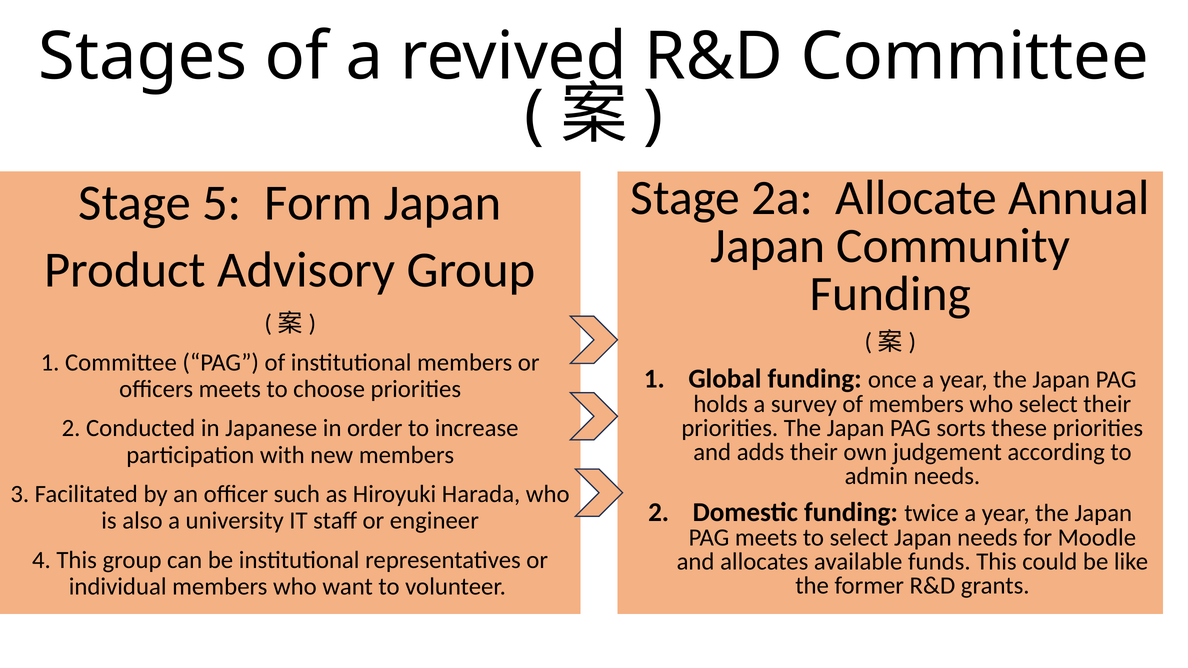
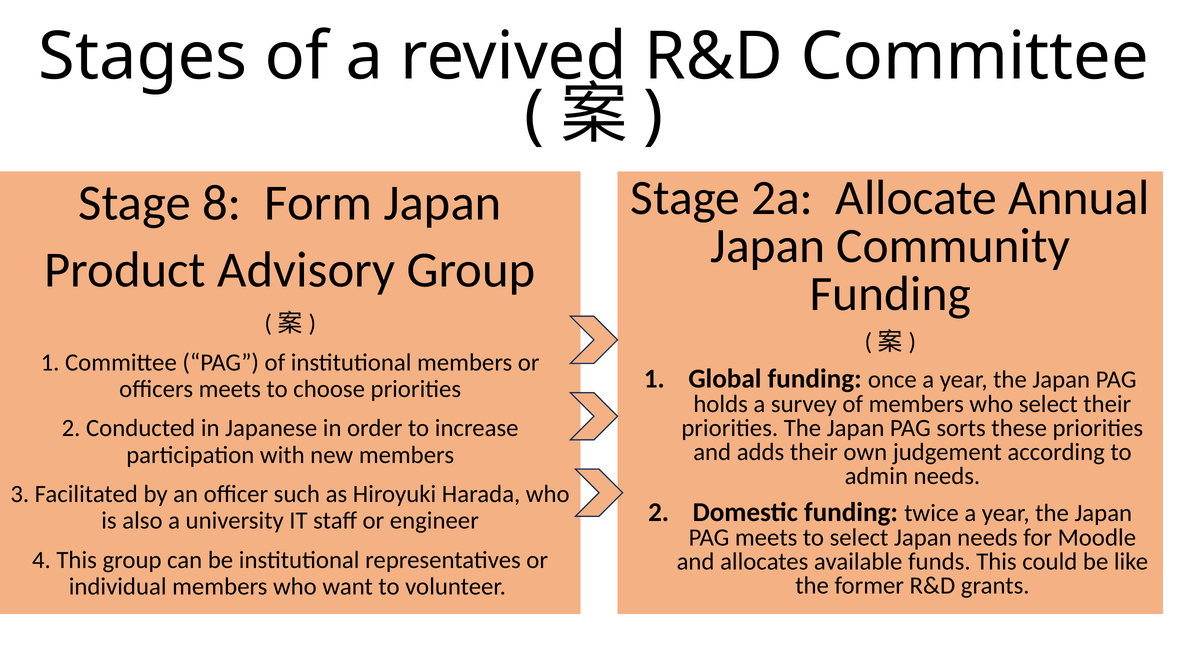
5: 5 -> 8
